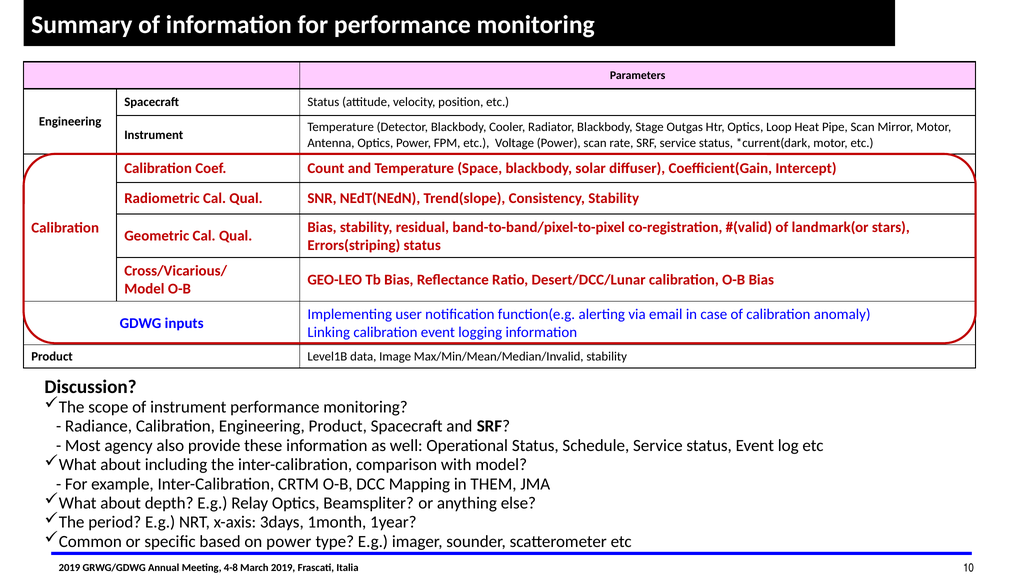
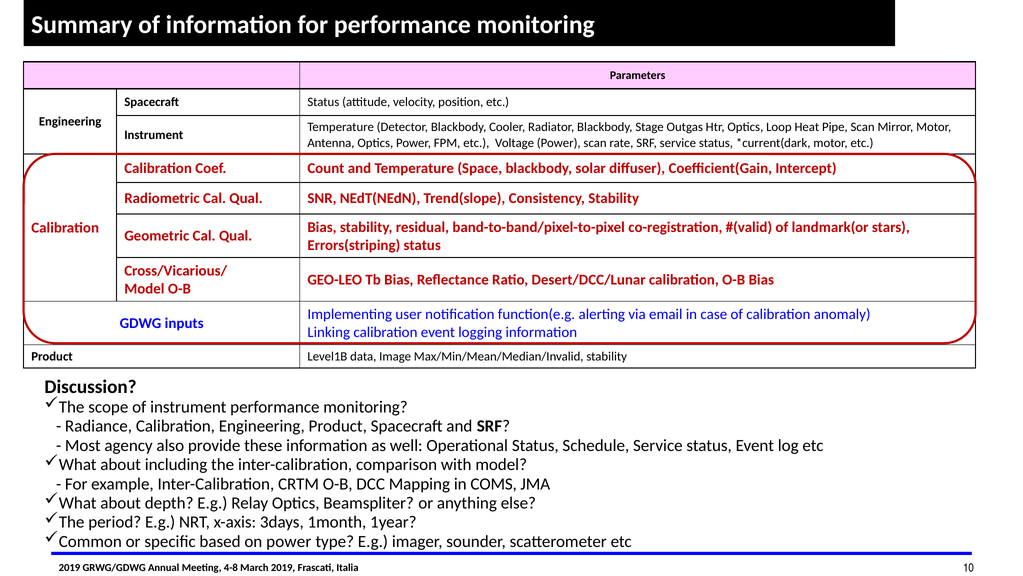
THEM: THEM -> COMS
